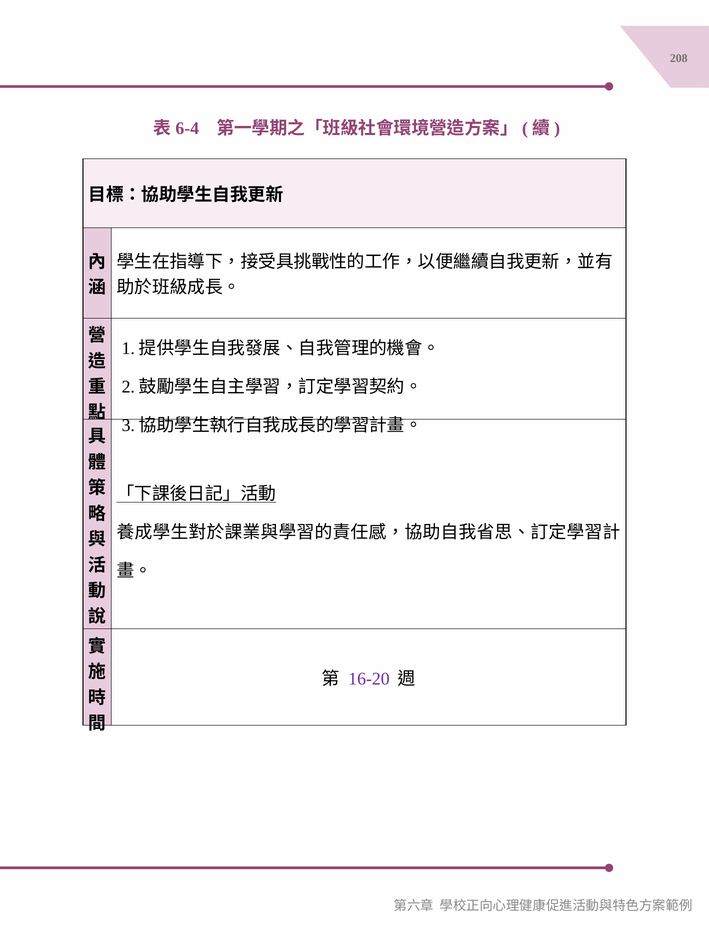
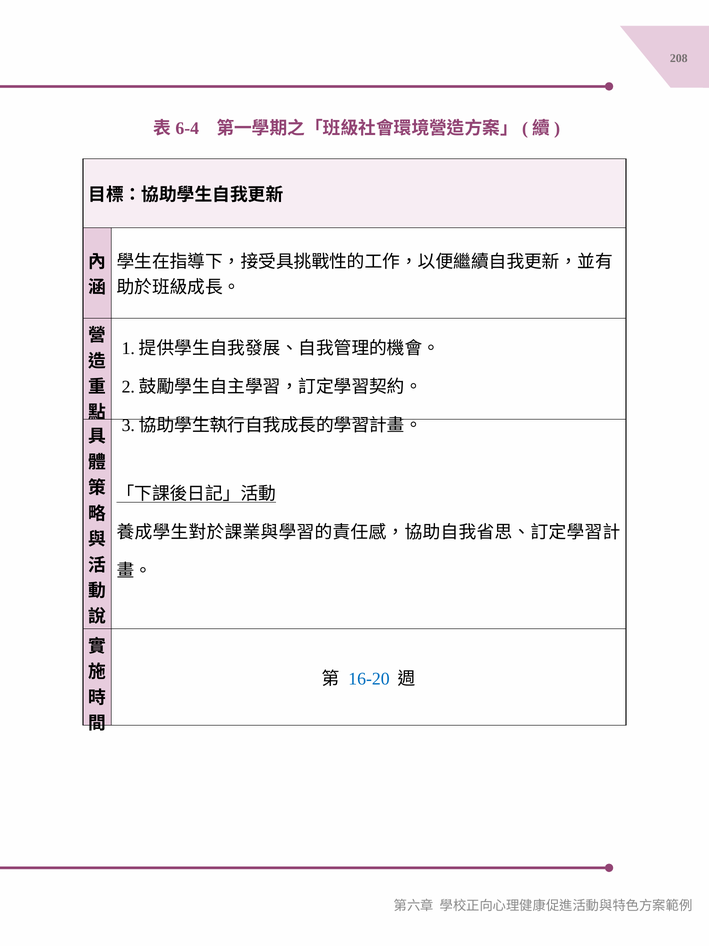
16-20 colour: purple -> blue
